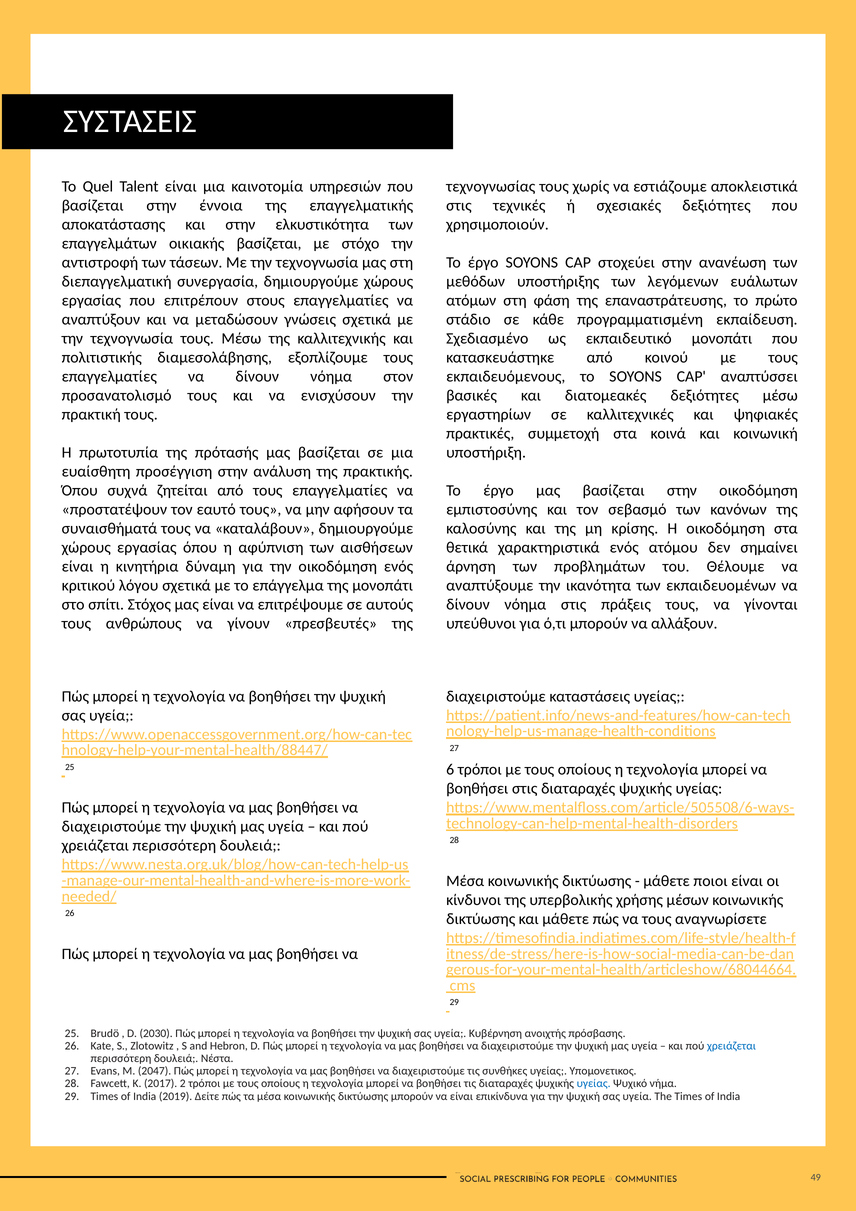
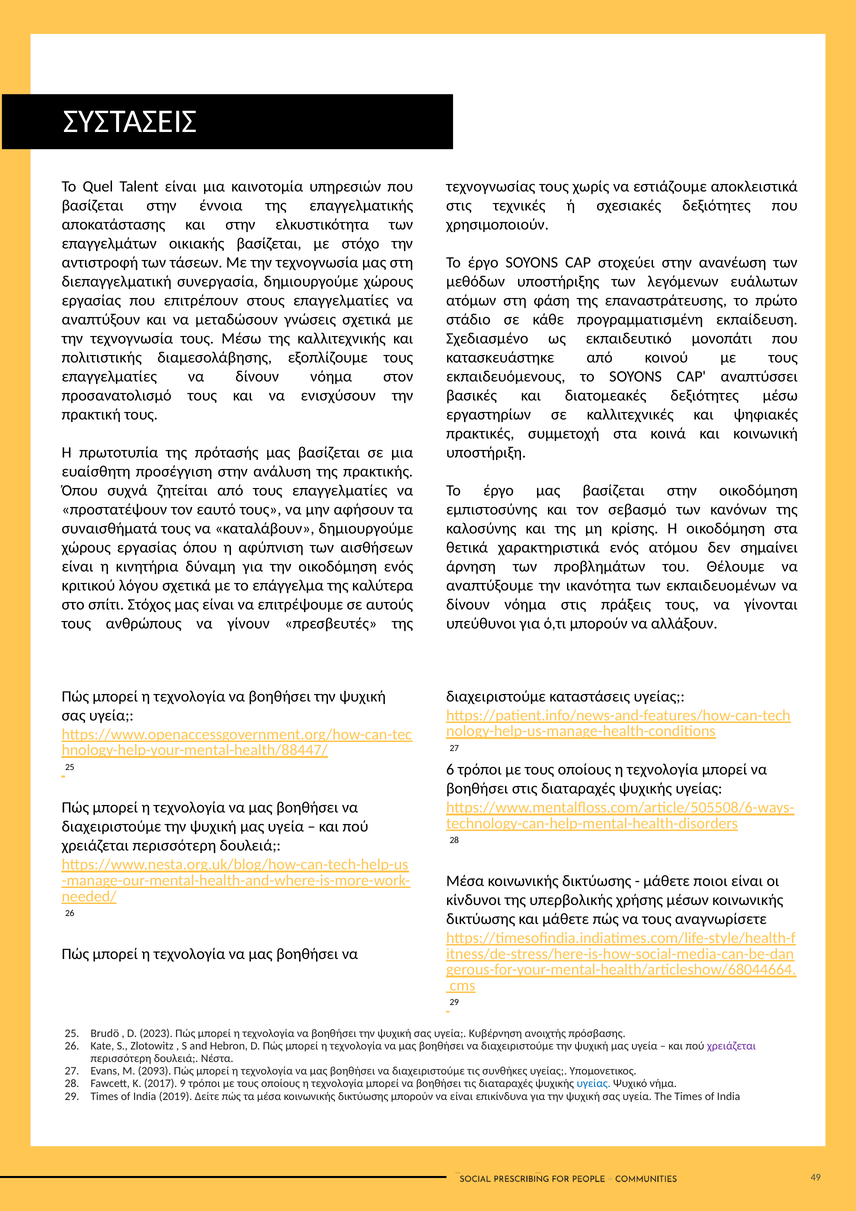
της μονοπάτι: μονοπάτι -> καλύτερα
2030: 2030 -> 2023
χρειάζεται at (731, 1046) colour: blue -> purple
2047: 2047 -> 2093
2: 2 -> 9
